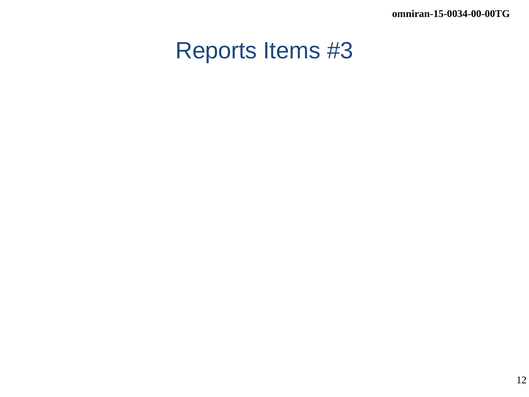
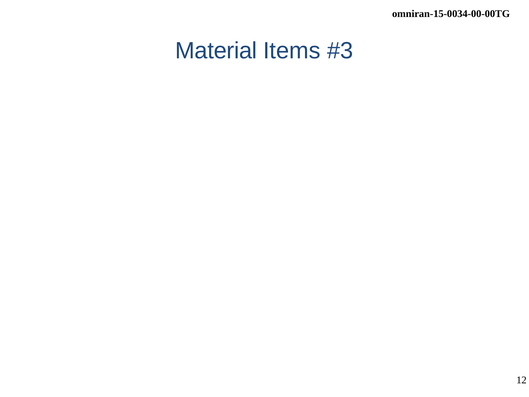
Reports: Reports -> Material
